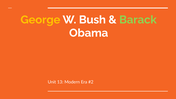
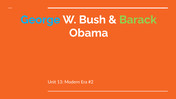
George colour: yellow -> light blue
